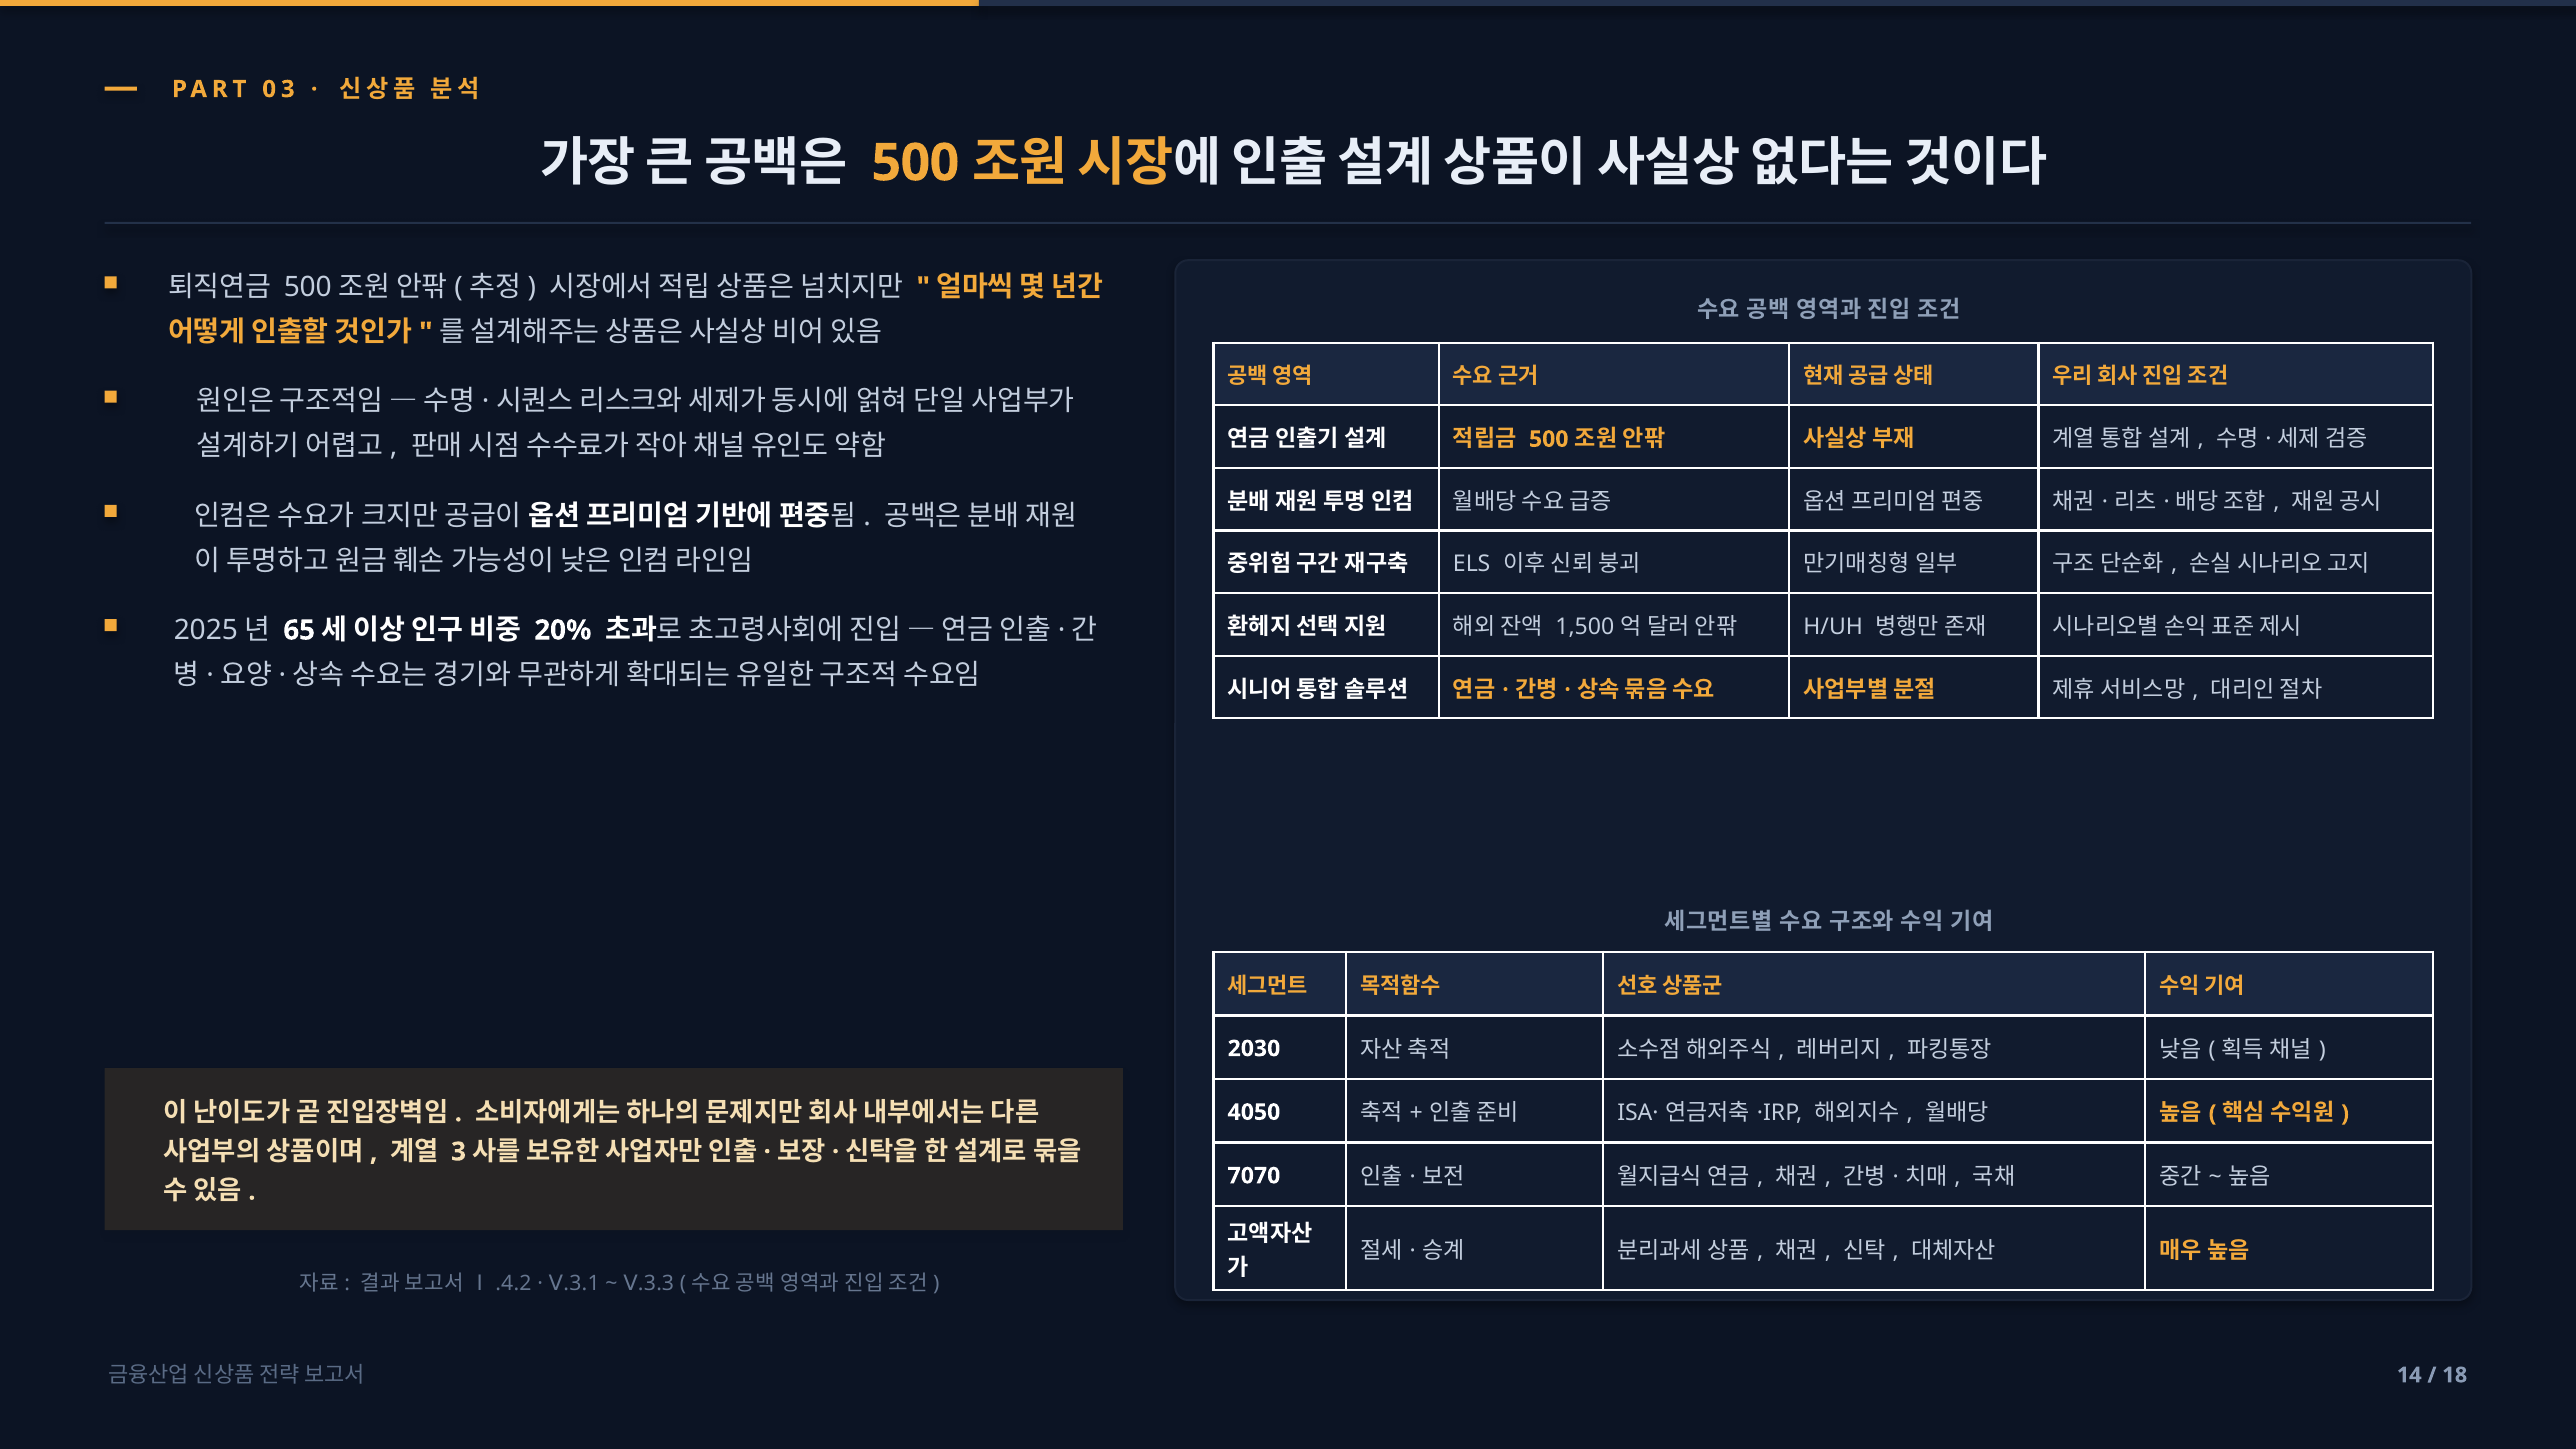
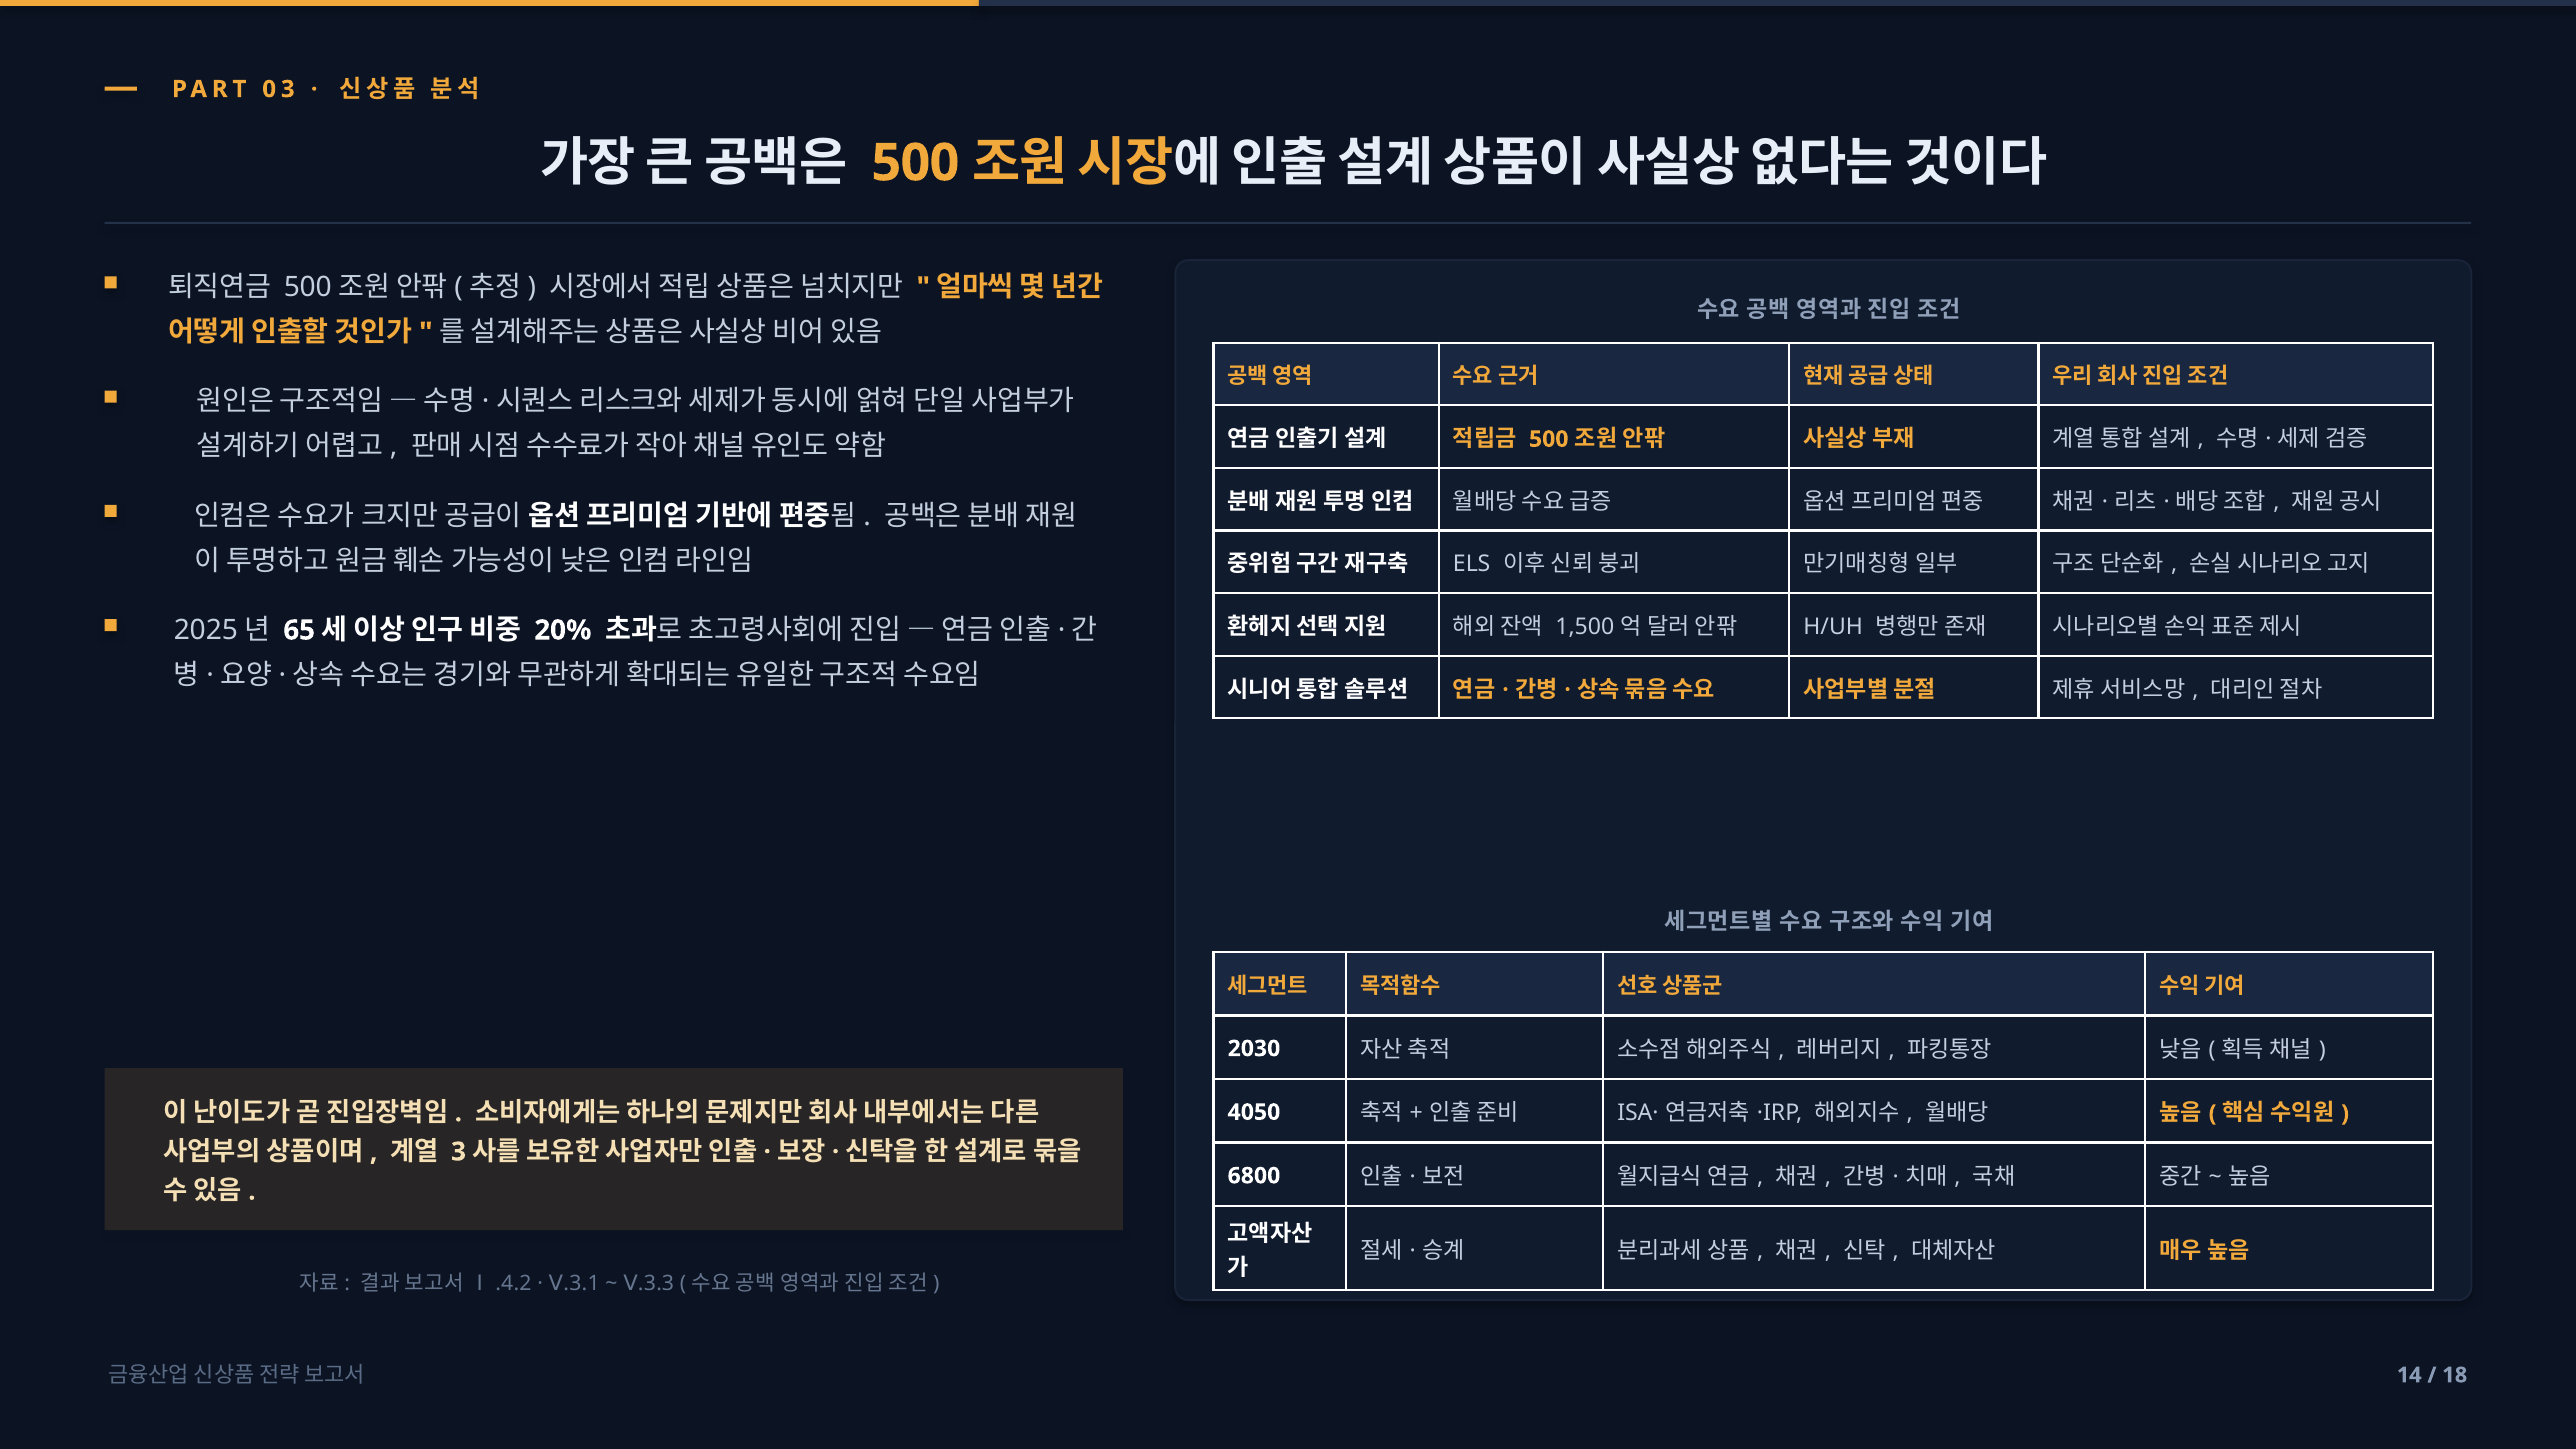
7070: 7070 -> 6800
